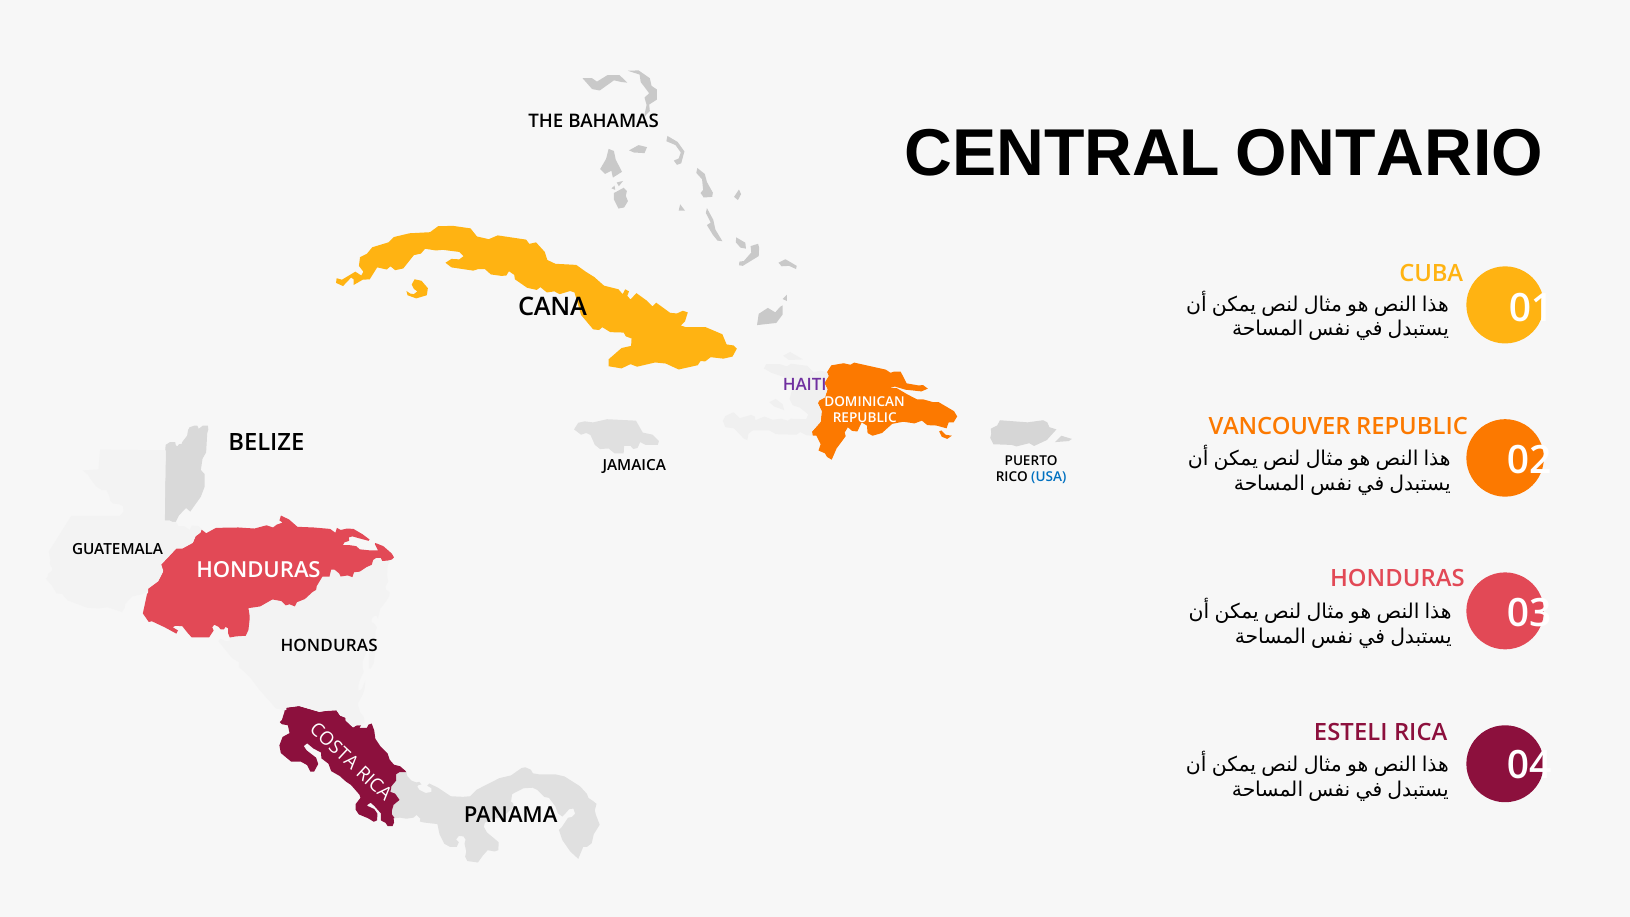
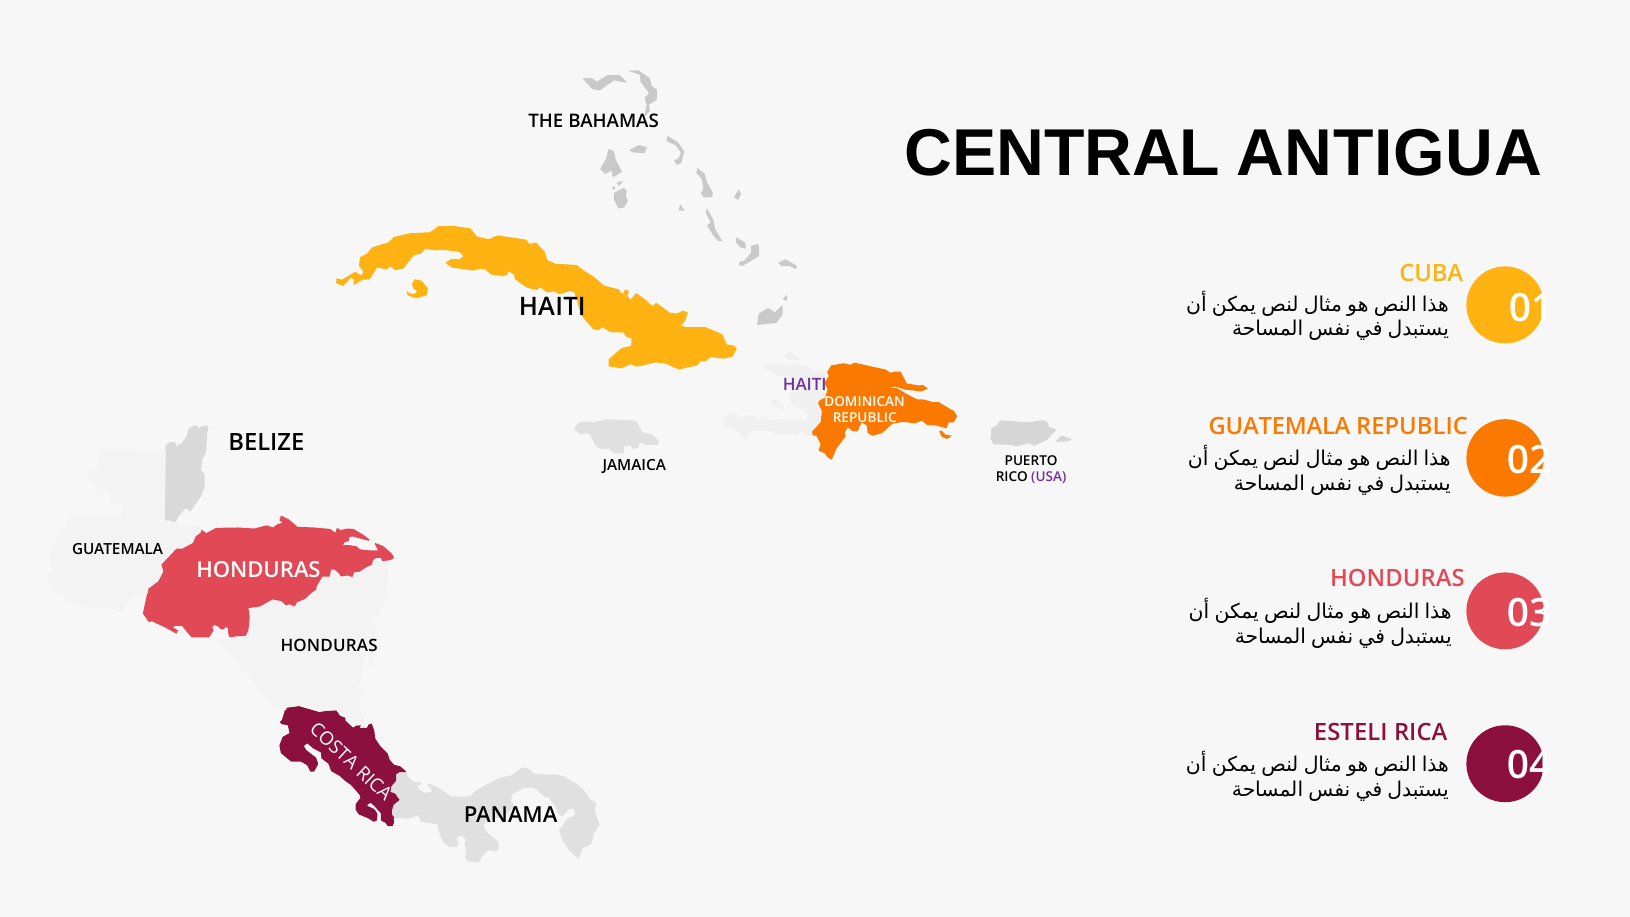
ONTARIO: ONTARIO -> ANTIGUA
CANA at (553, 307): CANA -> HAITI
VANCOUVER at (1280, 427): VANCOUVER -> GUATEMALA
USA colour: blue -> purple
